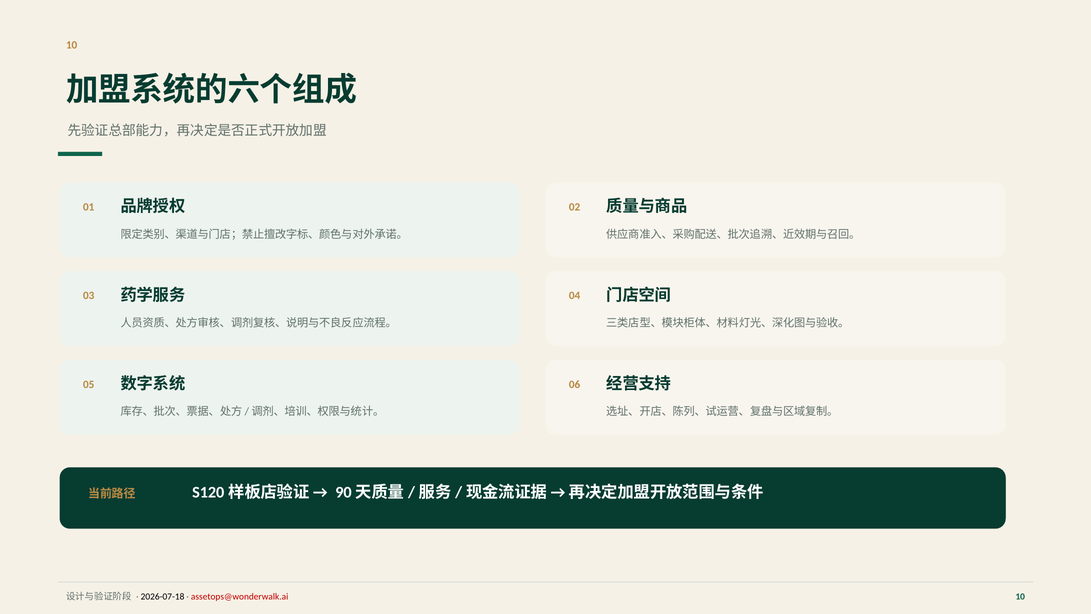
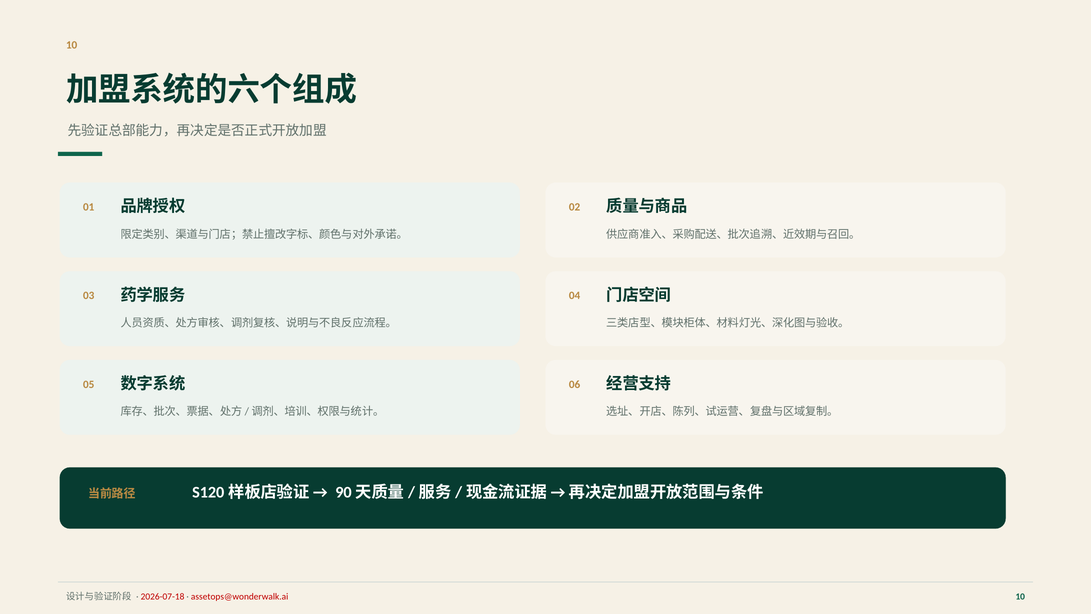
2026-07-18 colour: black -> red
